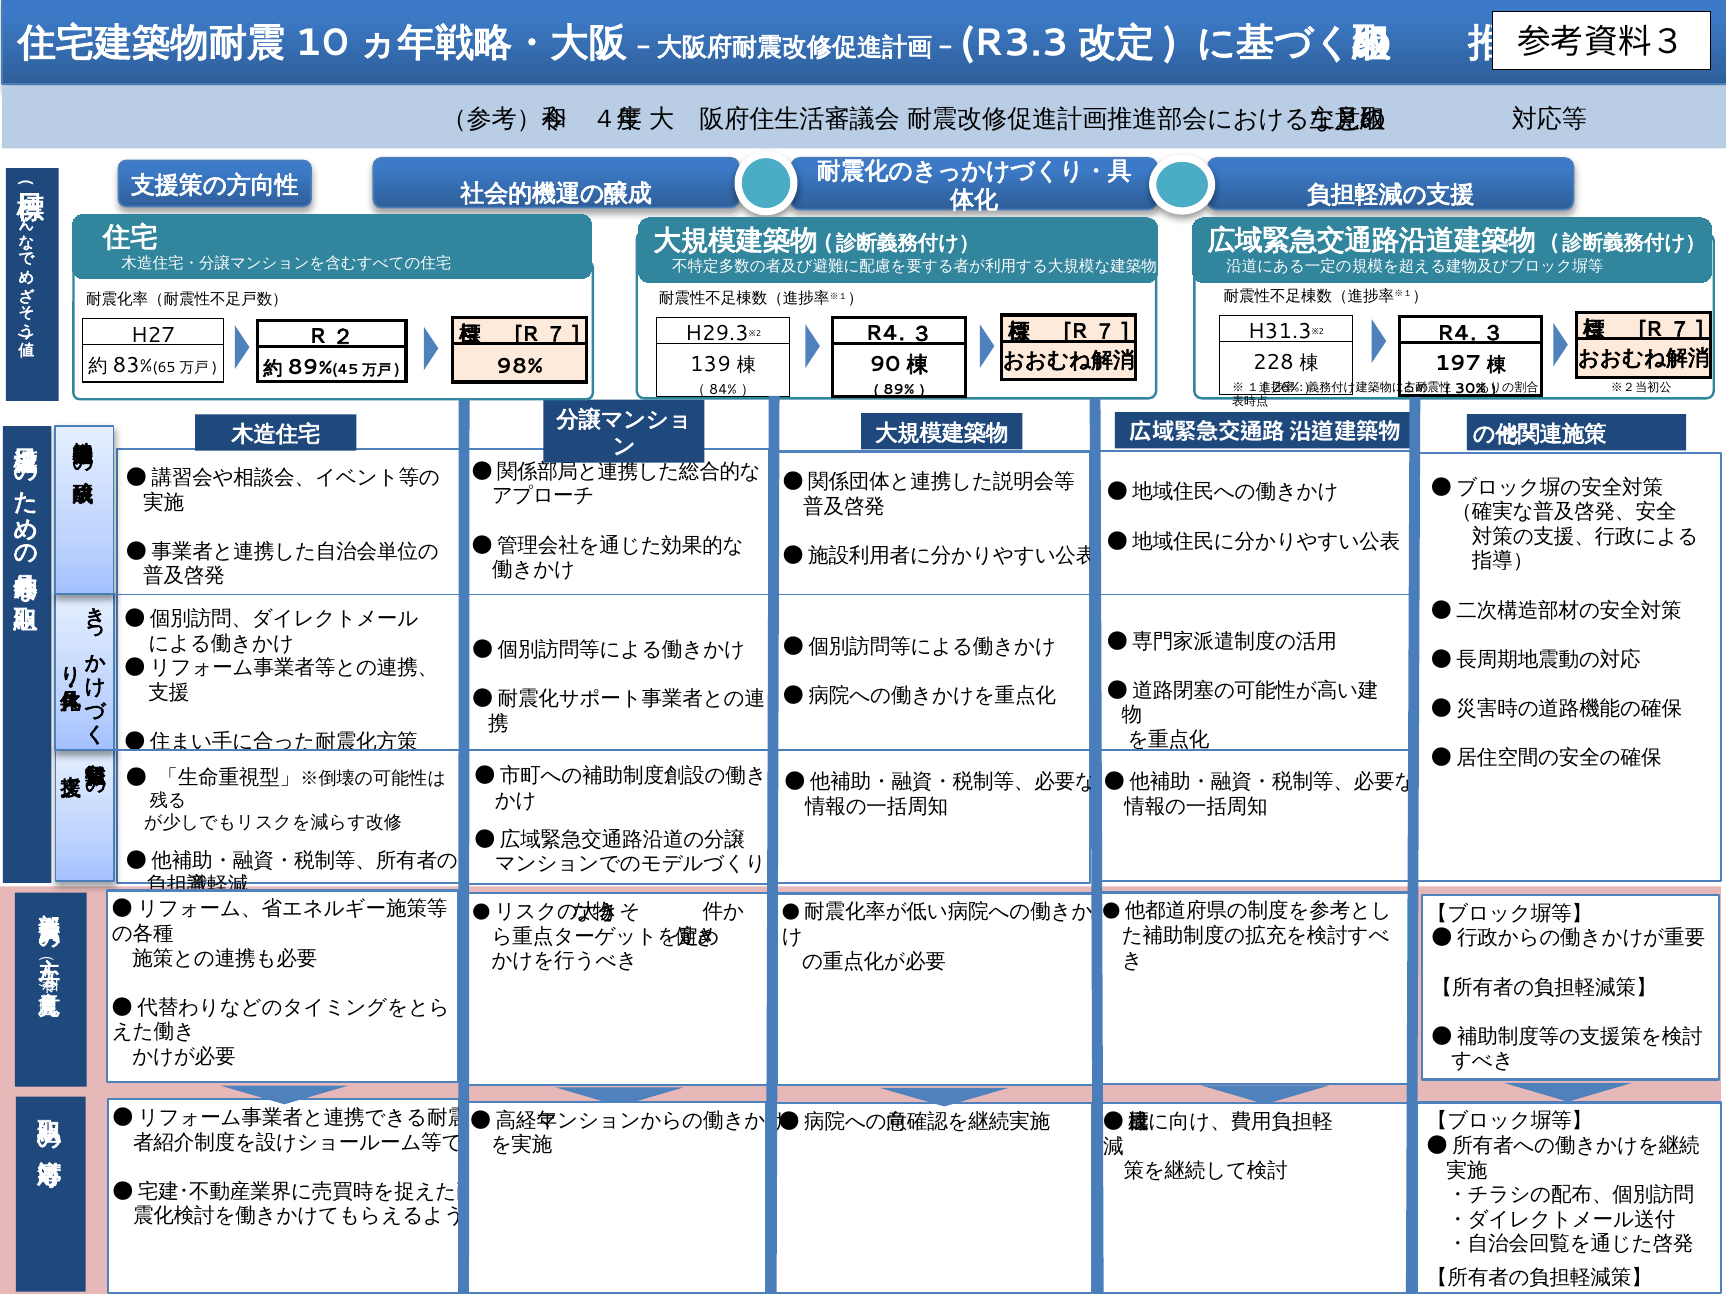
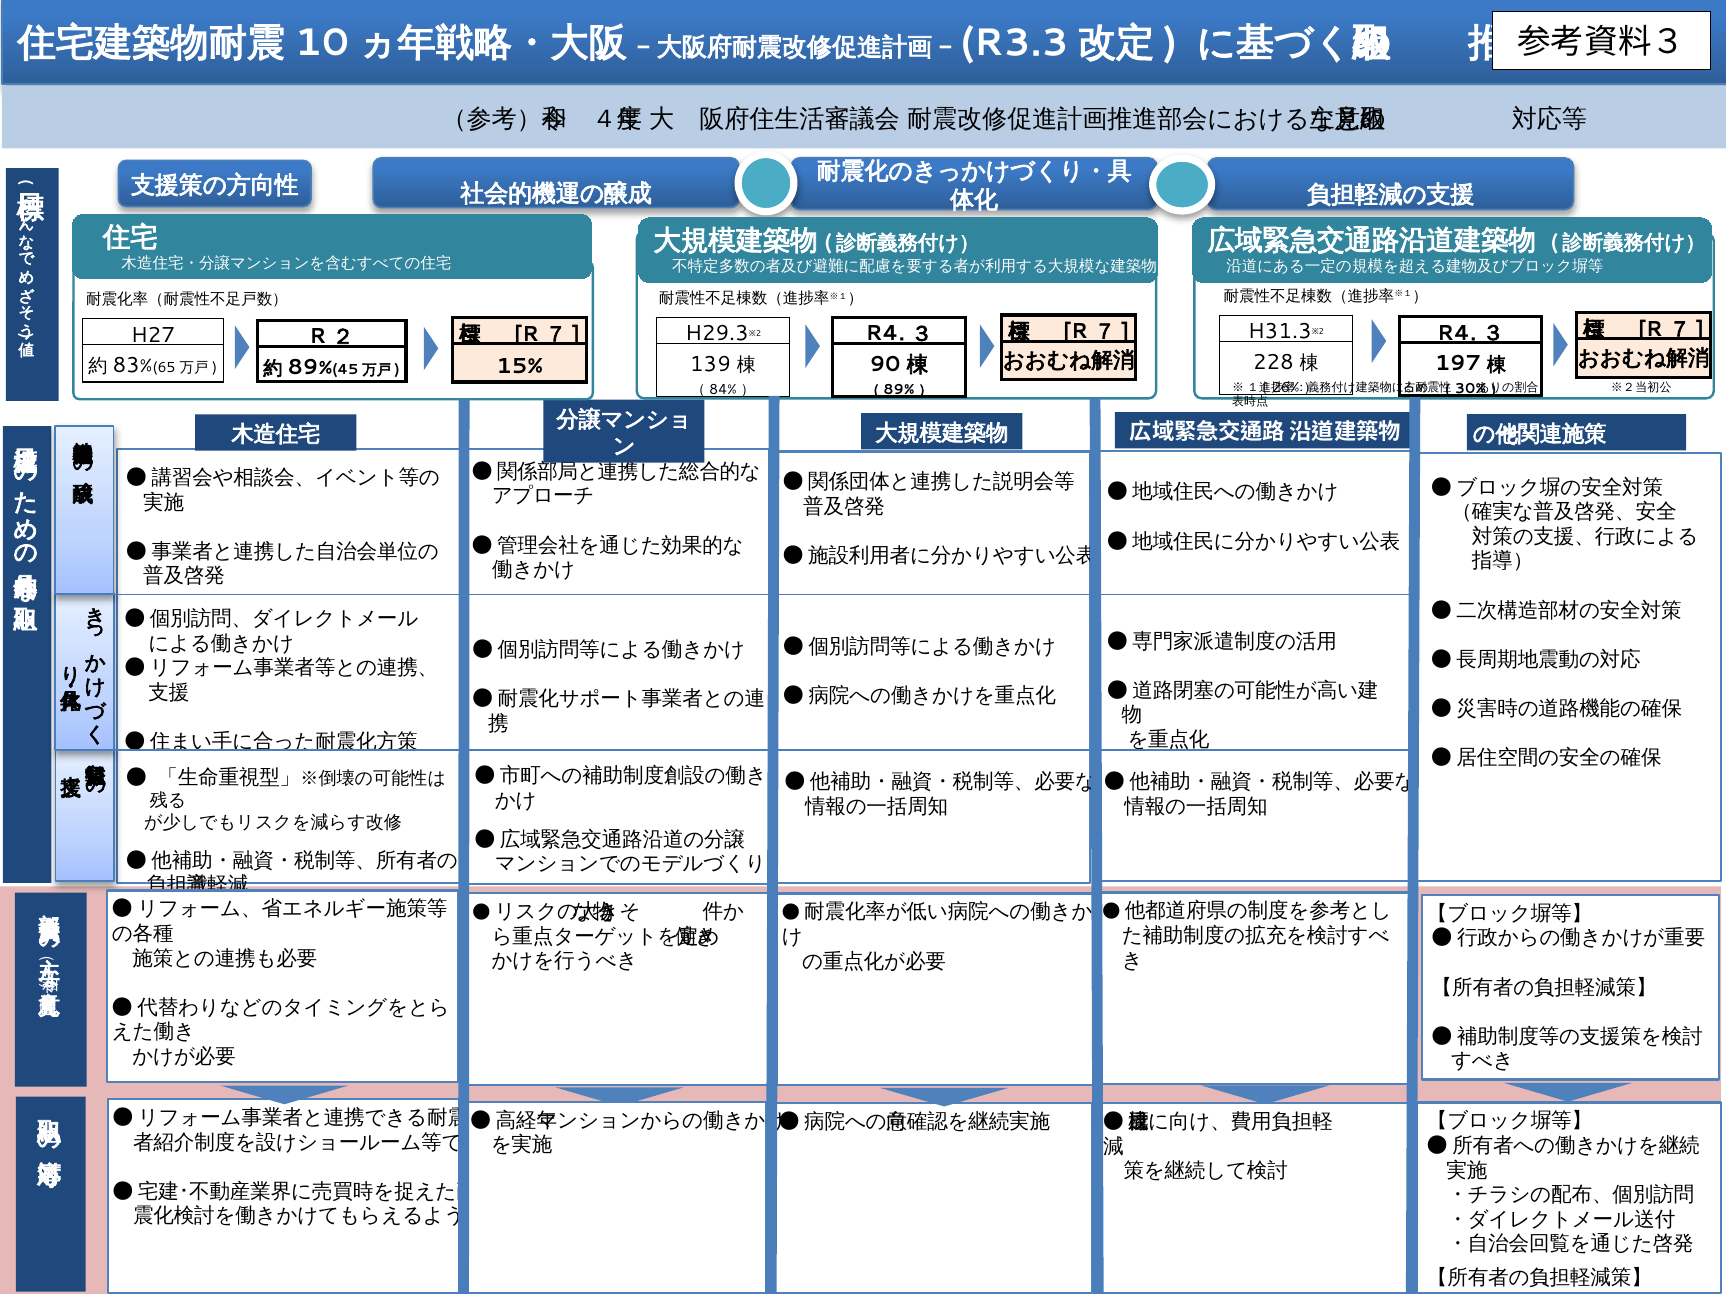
98%: 98% -> 15%
